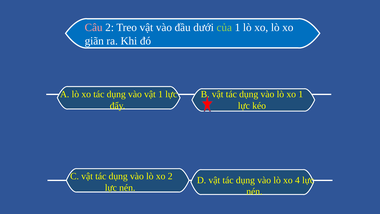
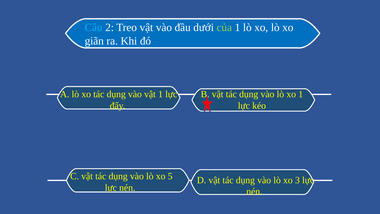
Câu colour: pink -> light blue
xo 2: 2 -> 5
4: 4 -> 3
